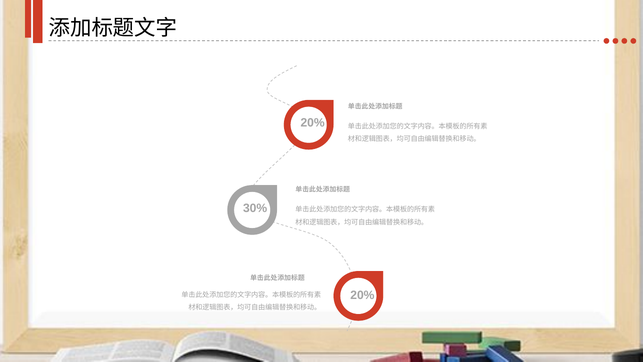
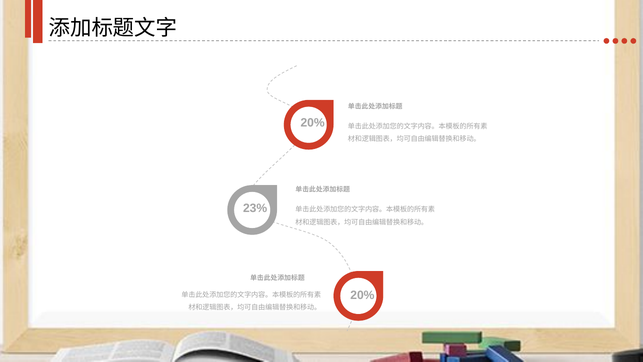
30%: 30% -> 23%
